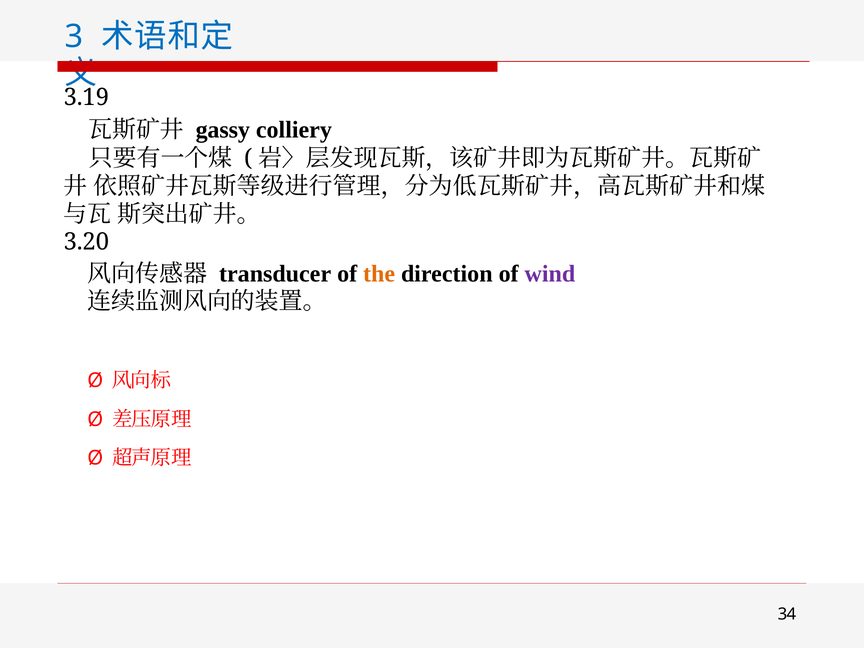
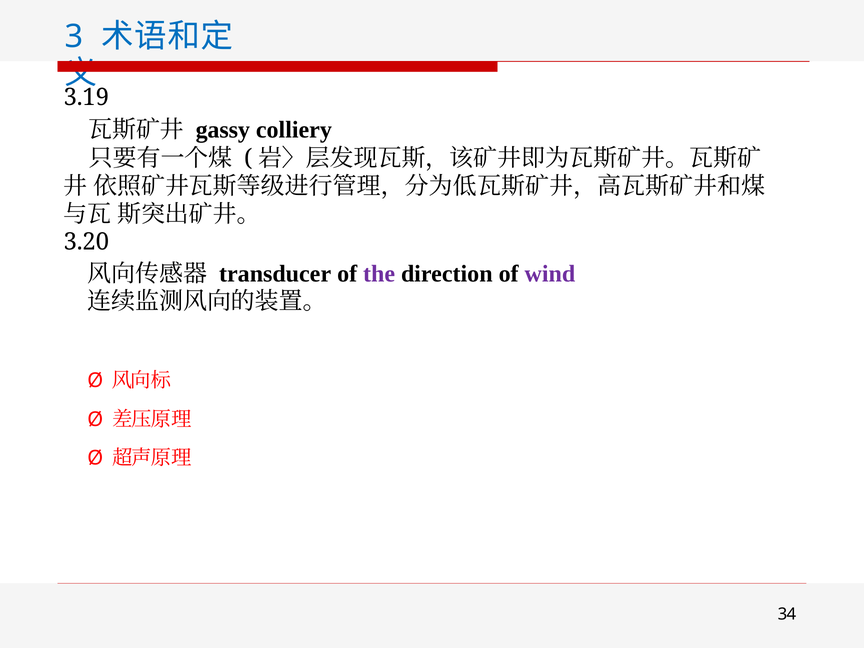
the colour: orange -> purple
